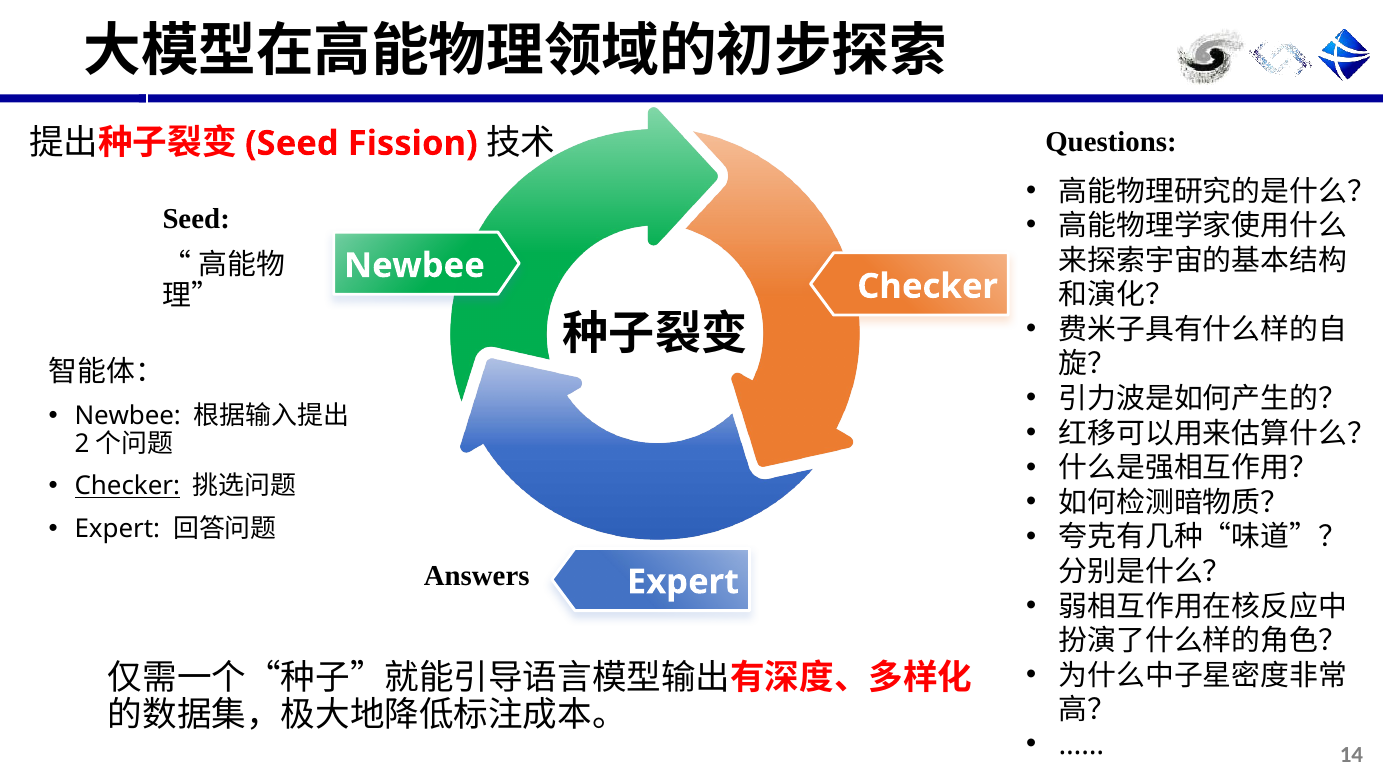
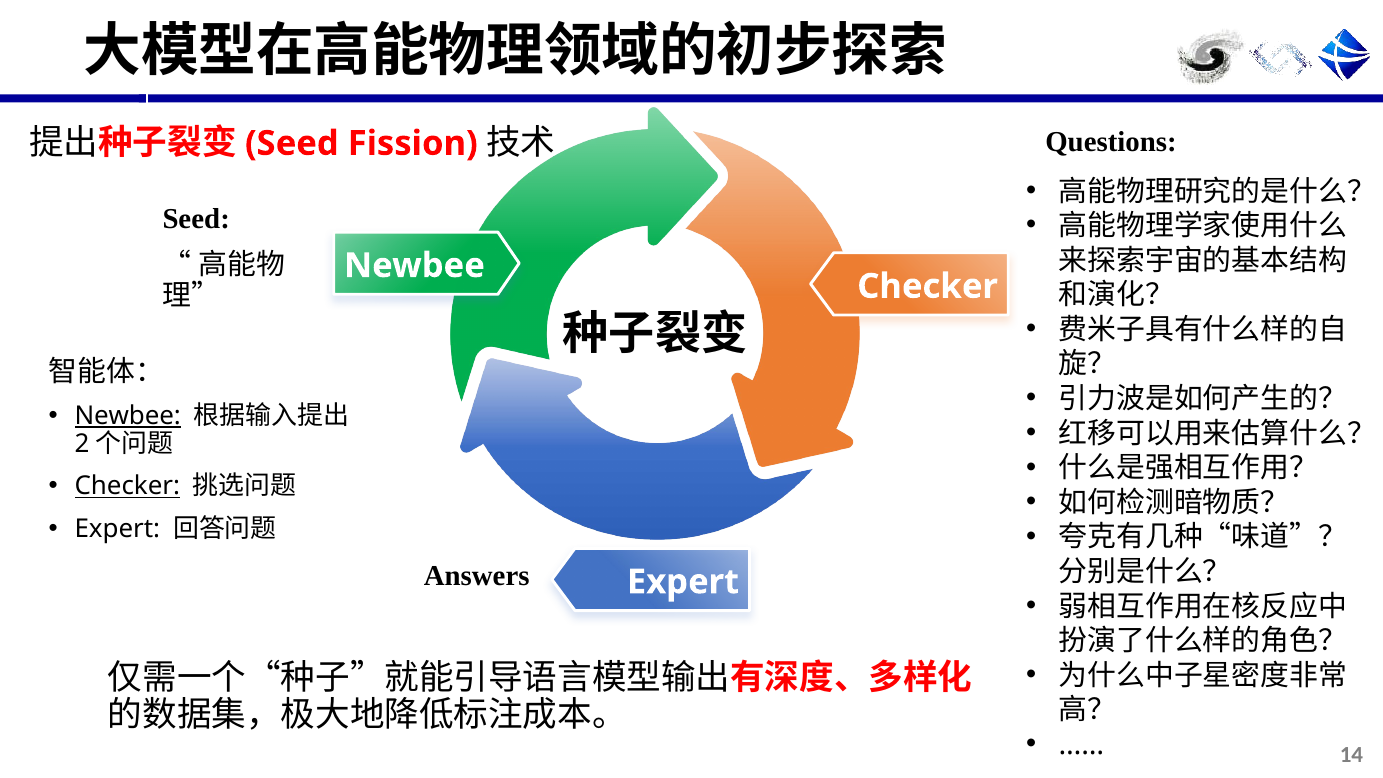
Newbee at (128, 416) underline: none -> present
